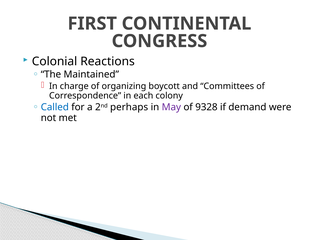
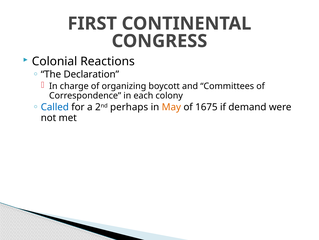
Maintained: Maintained -> Declaration
May colour: purple -> orange
9328: 9328 -> 1675
